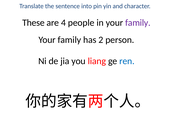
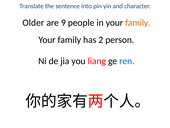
These: These -> Older
4: 4 -> 9
family at (138, 23) colour: purple -> orange
